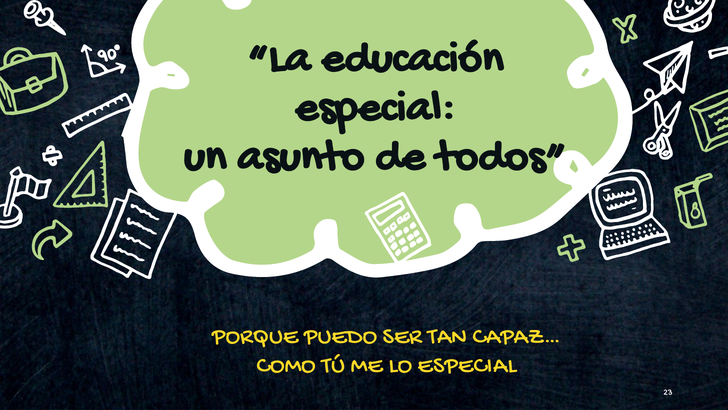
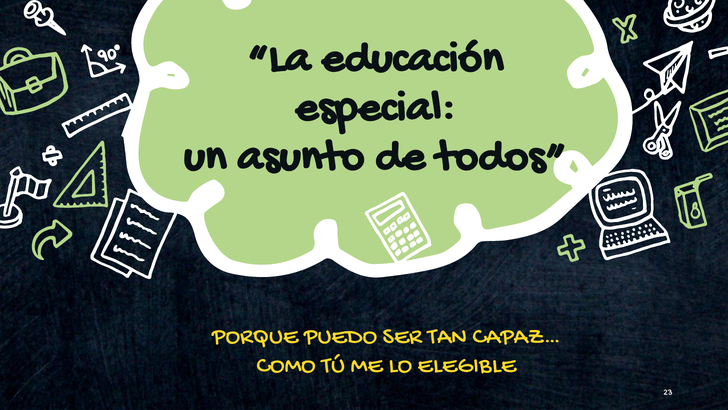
LO ESPECIAL: ESPECIAL -> ELEGIBLE
